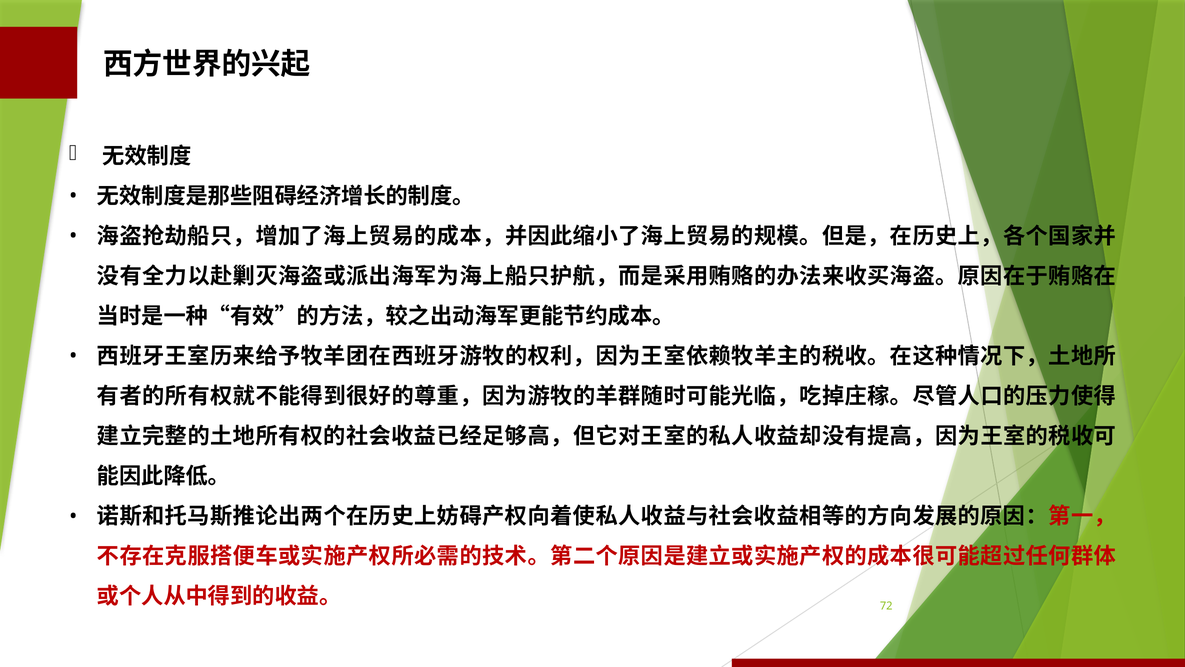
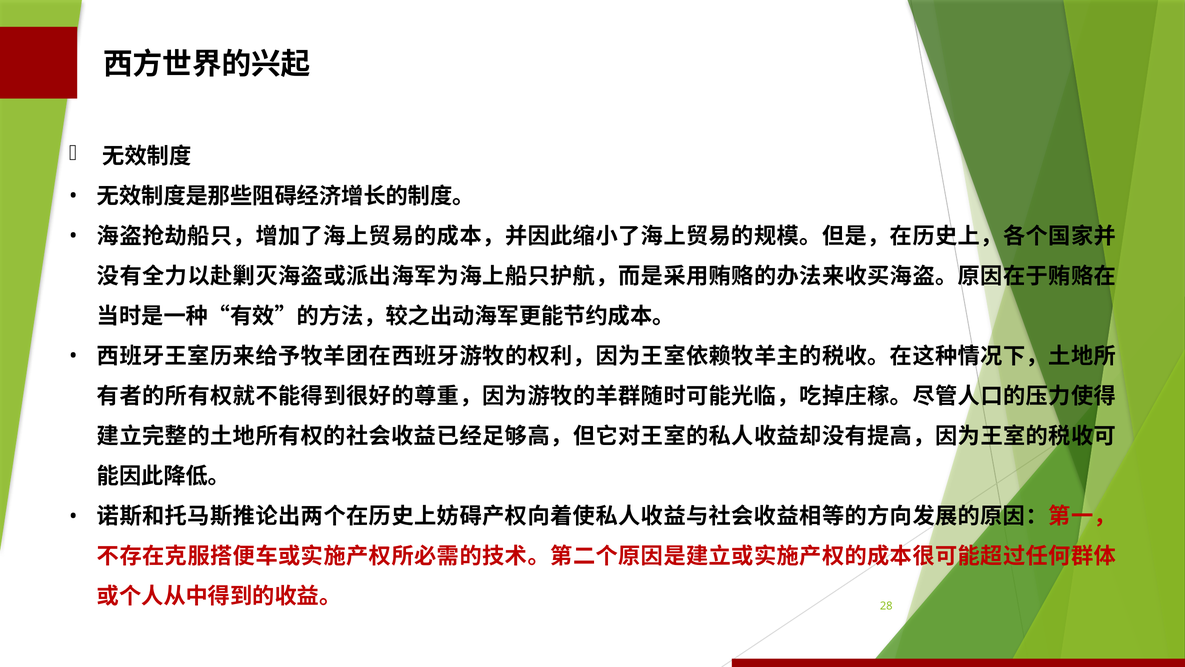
72: 72 -> 28
